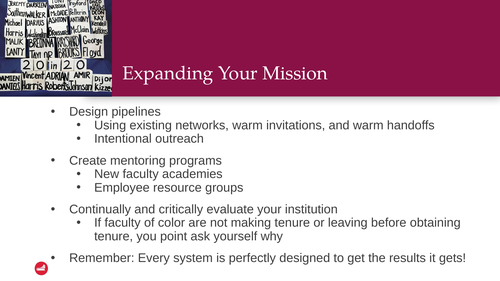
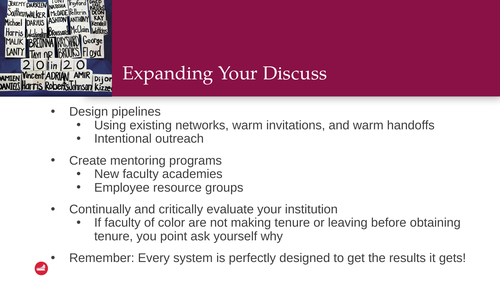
Mission: Mission -> Discuss
